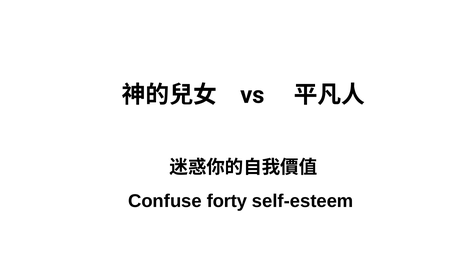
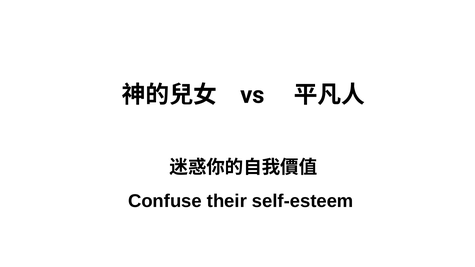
forty: forty -> their
